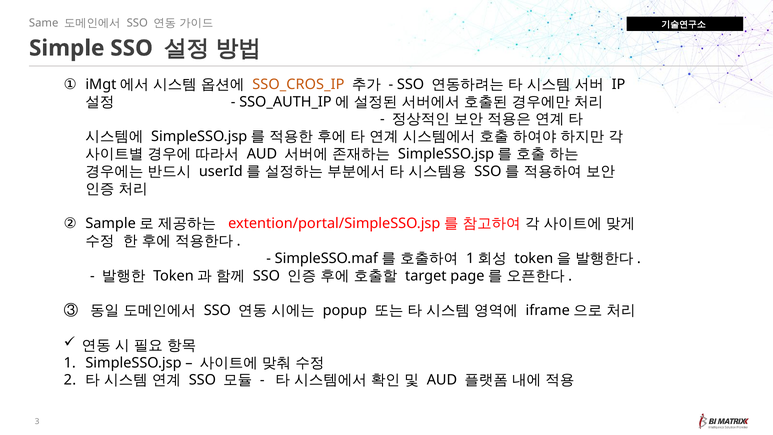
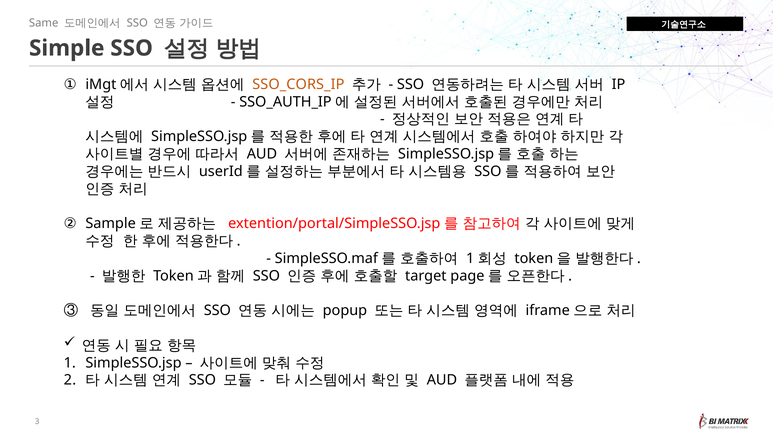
SSO_CROS_IP: SSO_CROS_IP -> SSO_CORS_IP
